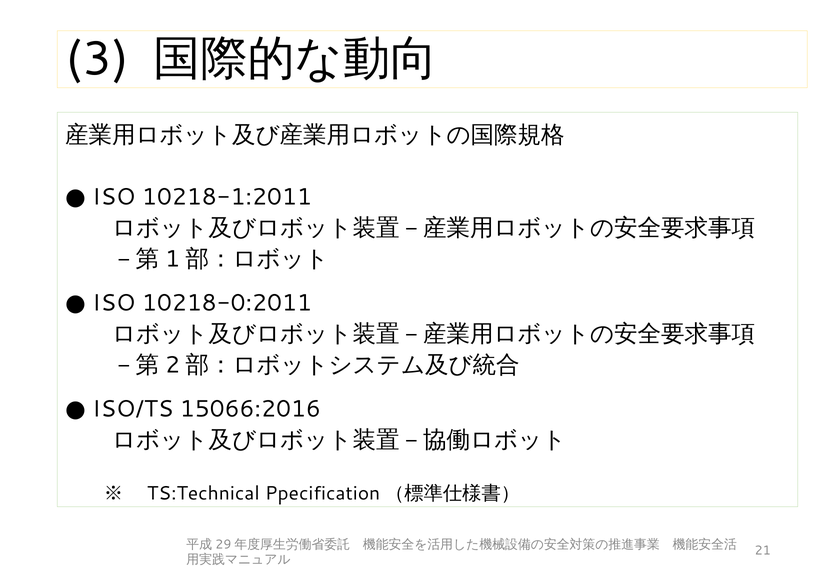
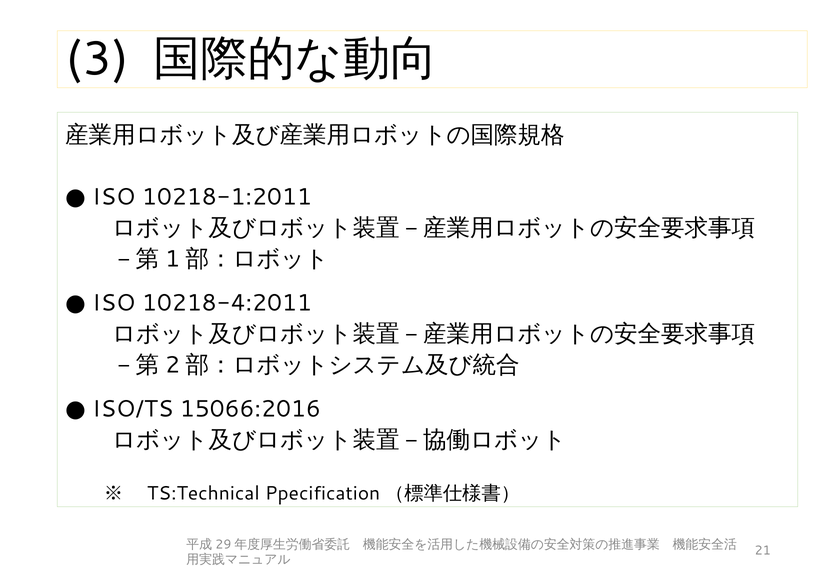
10218-0:2011: 10218-0:2011 -> 10218-4:2011
